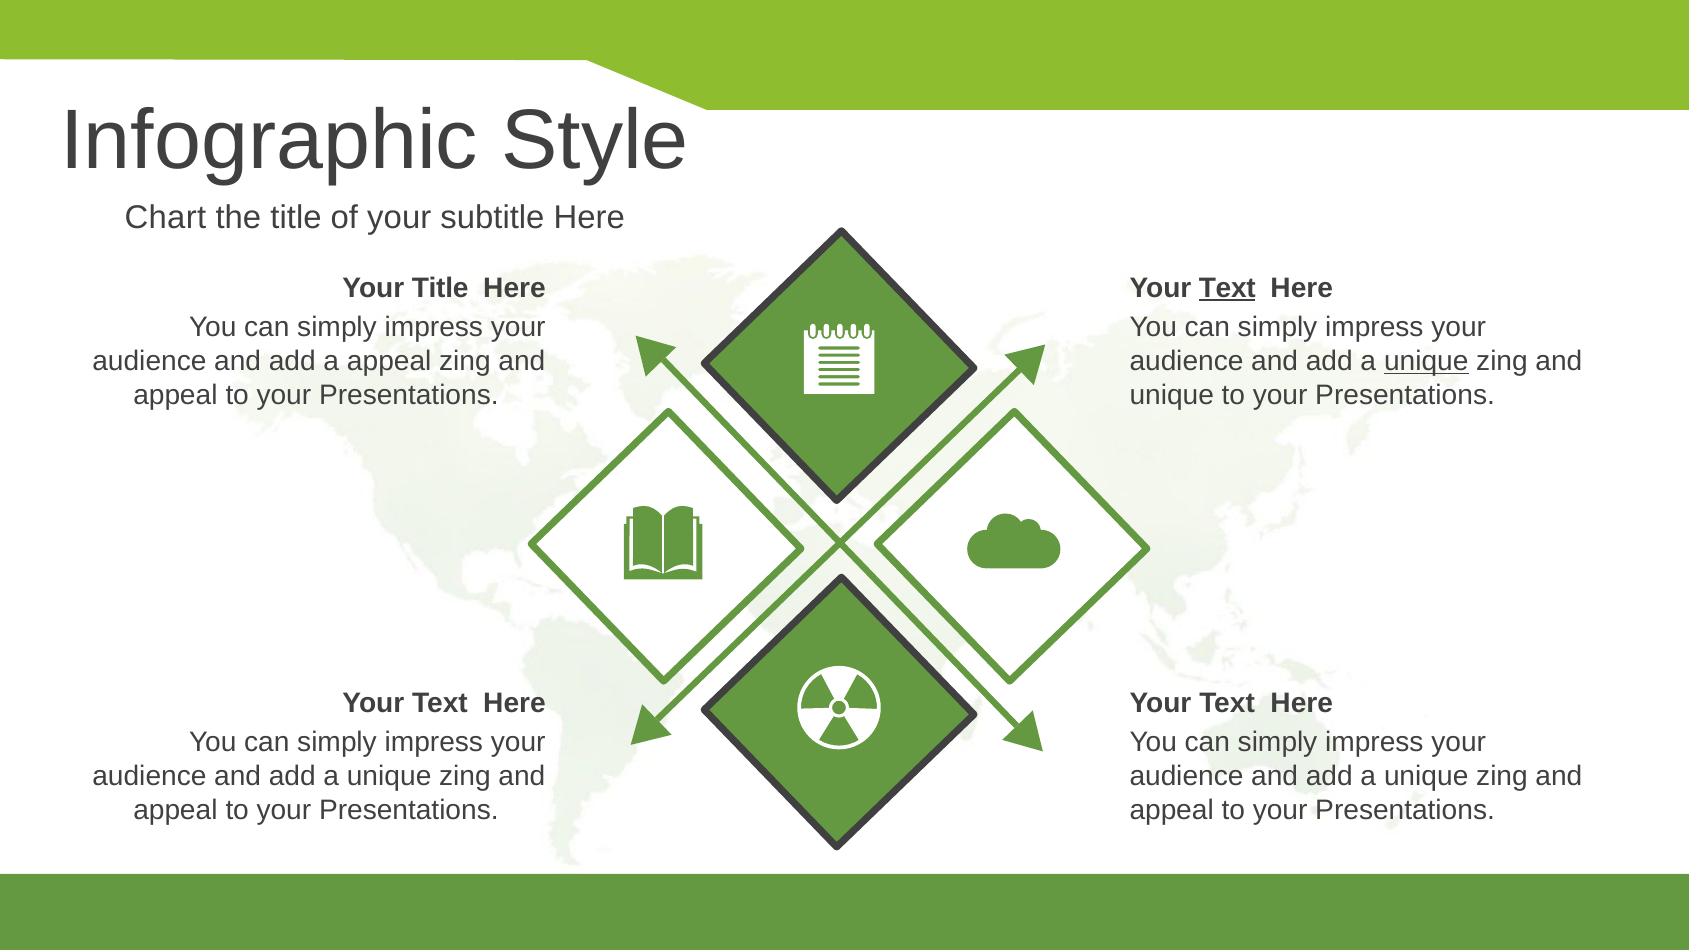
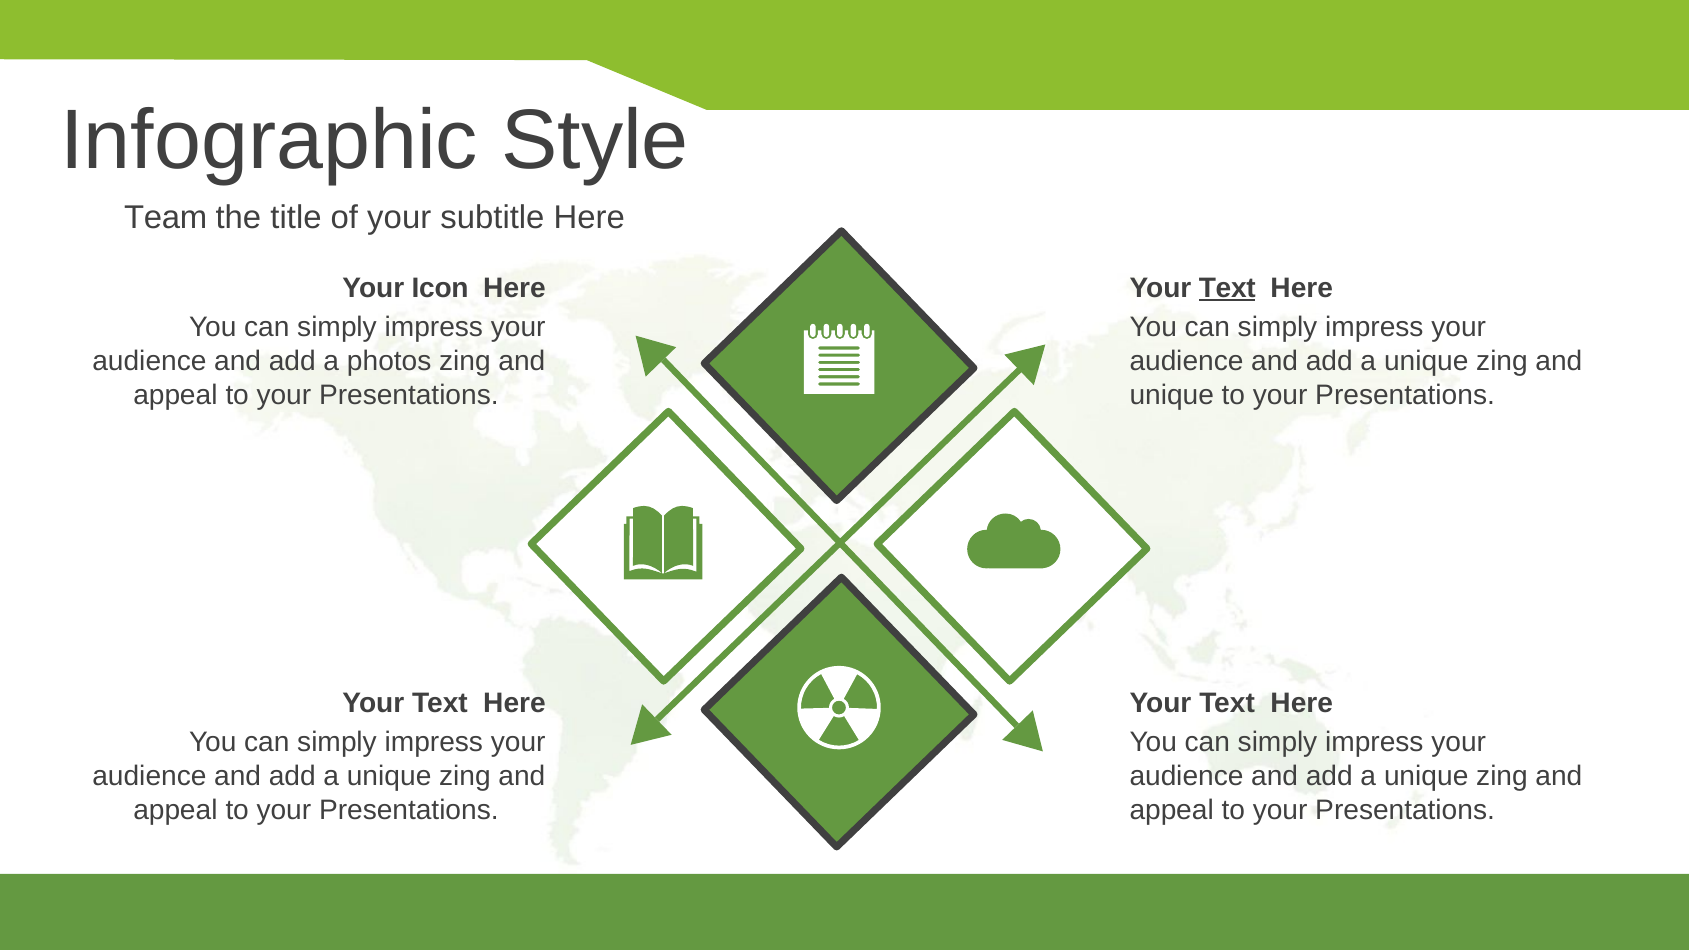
Chart: Chart -> Team
Your Title: Title -> Icon
a appeal: appeal -> photos
unique at (1426, 362) underline: present -> none
